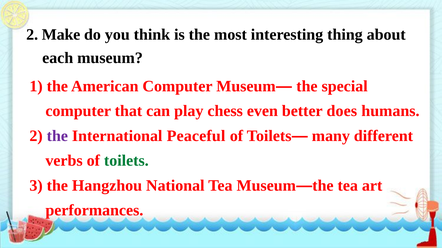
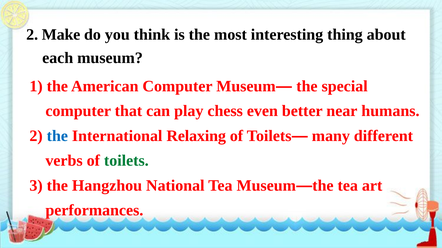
does: does -> near
the at (57, 136) colour: purple -> blue
Peaceful: Peaceful -> Relaxing
